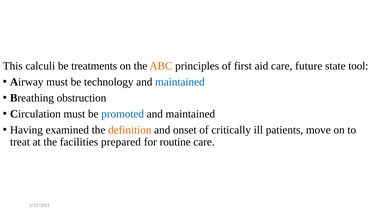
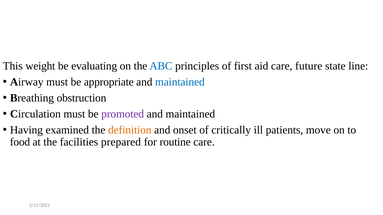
calculi: calculi -> weight
treatments: treatments -> evaluating
ABC colour: orange -> blue
tool: tool -> line
technology: technology -> appropriate
promoted colour: blue -> purple
treat: treat -> food
